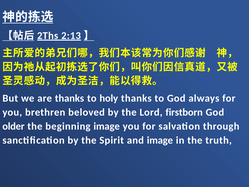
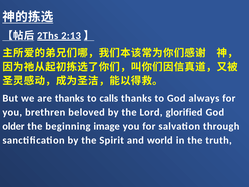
holy: holy -> calls
firstborn: firstborn -> glorified
and image: image -> world
